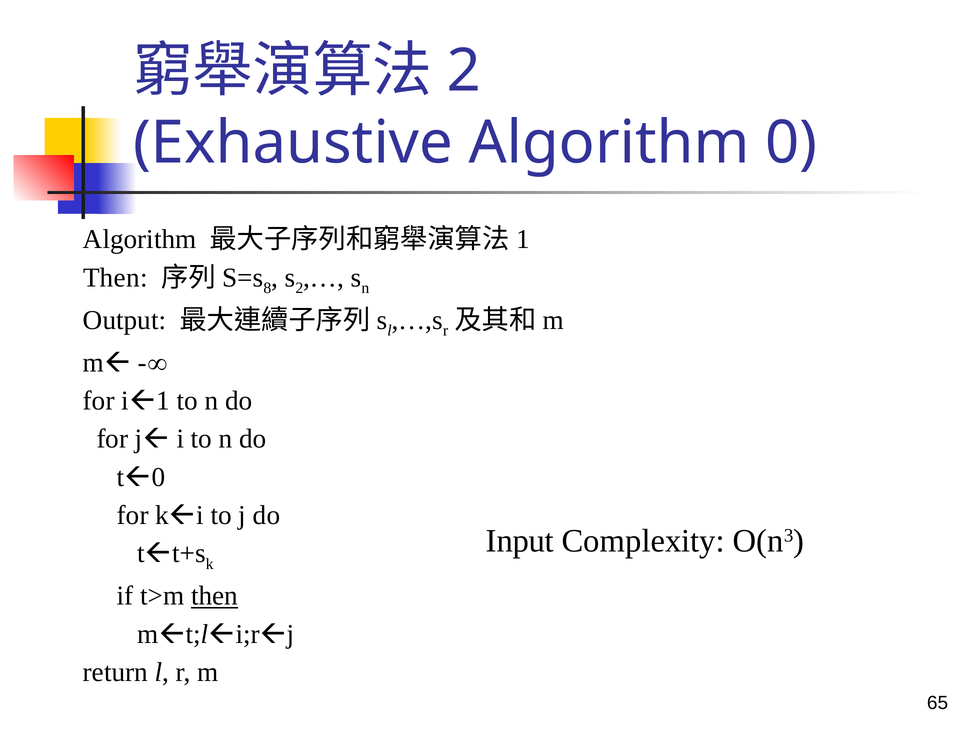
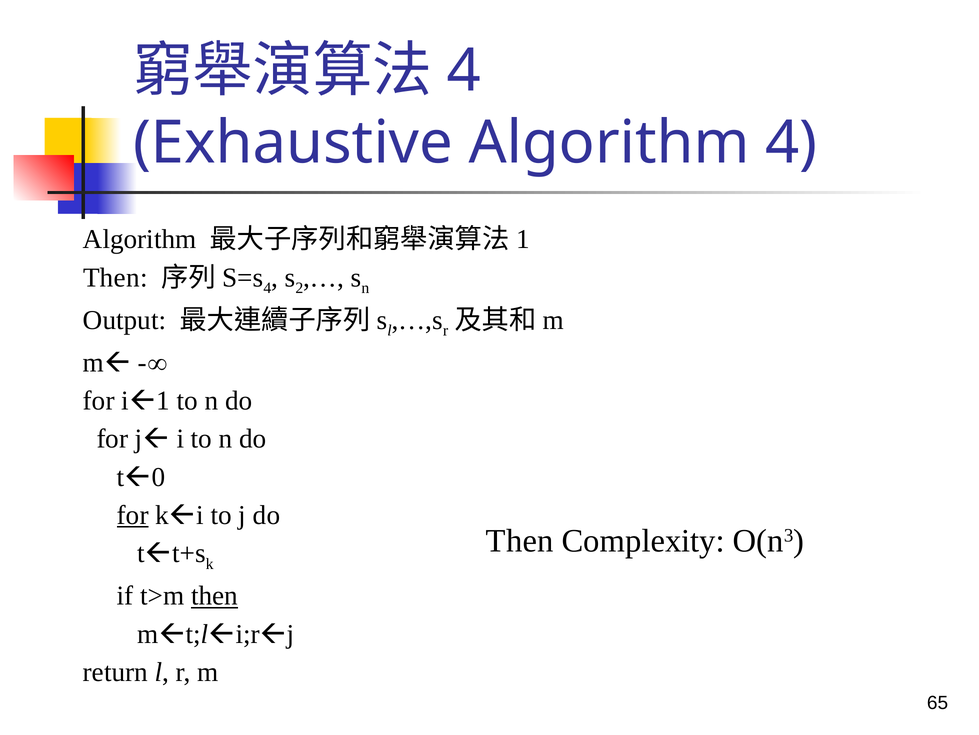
2 at (464, 71): 2 -> 4
Algorithm 0: 0 -> 4
8 at (267, 288): 8 -> 4
for at (133, 515) underline: none -> present
Input at (520, 540): Input -> Then
